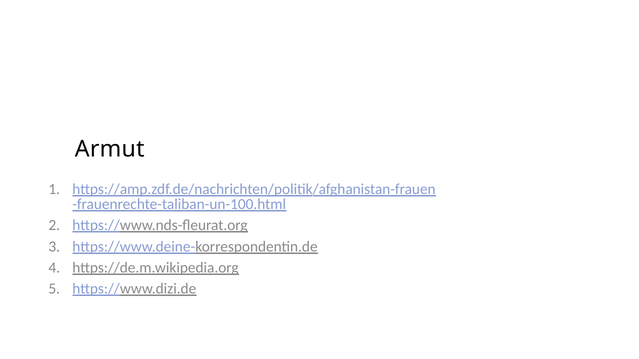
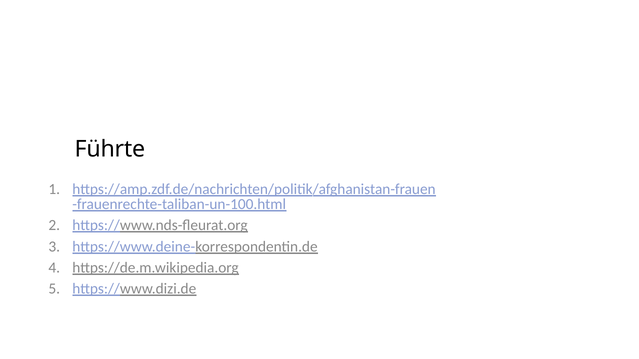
Armut: Armut -> Führte
